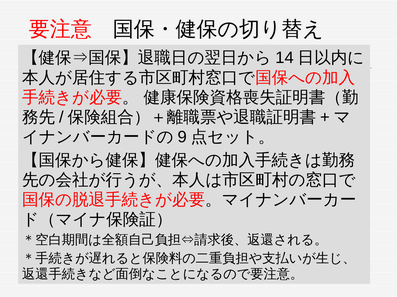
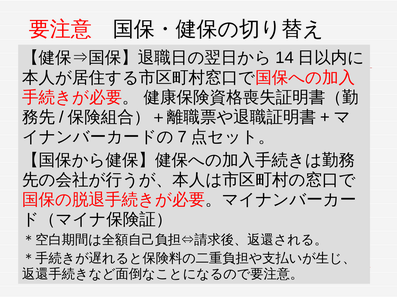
9: 9 -> 7
